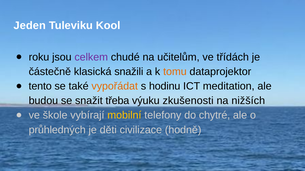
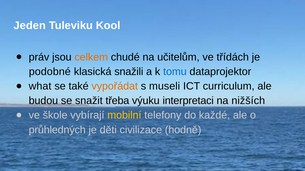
roku: roku -> práv
celkem colour: purple -> orange
částečně: částečně -> podobné
tomu colour: orange -> blue
tento: tento -> what
hodinu: hodinu -> museli
meditation: meditation -> curriculum
zkušenosti: zkušenosti -> interpretaci
chytré: chytré -> každé
